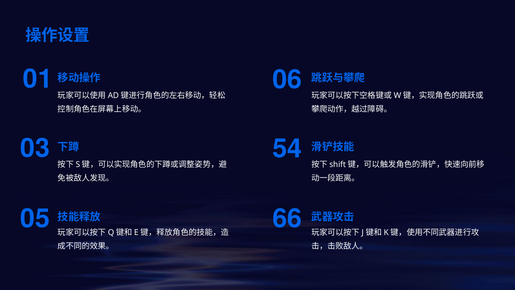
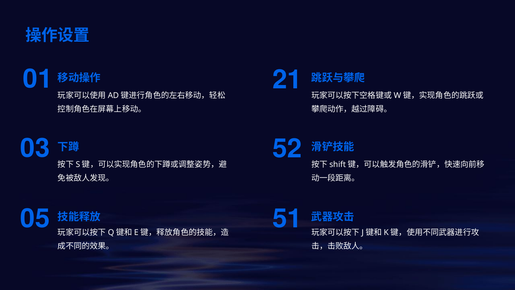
06: 06 -> 21
54: 54 -> 52
66: 66 -> 51
